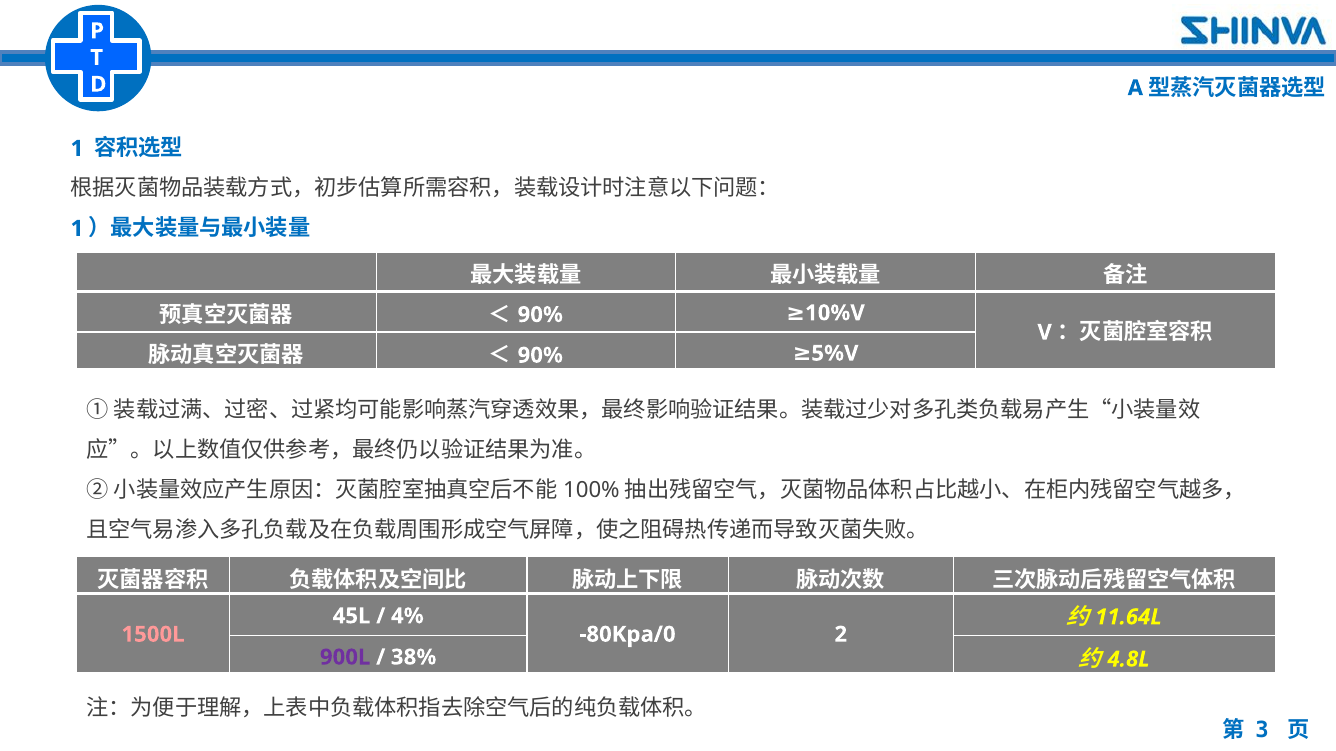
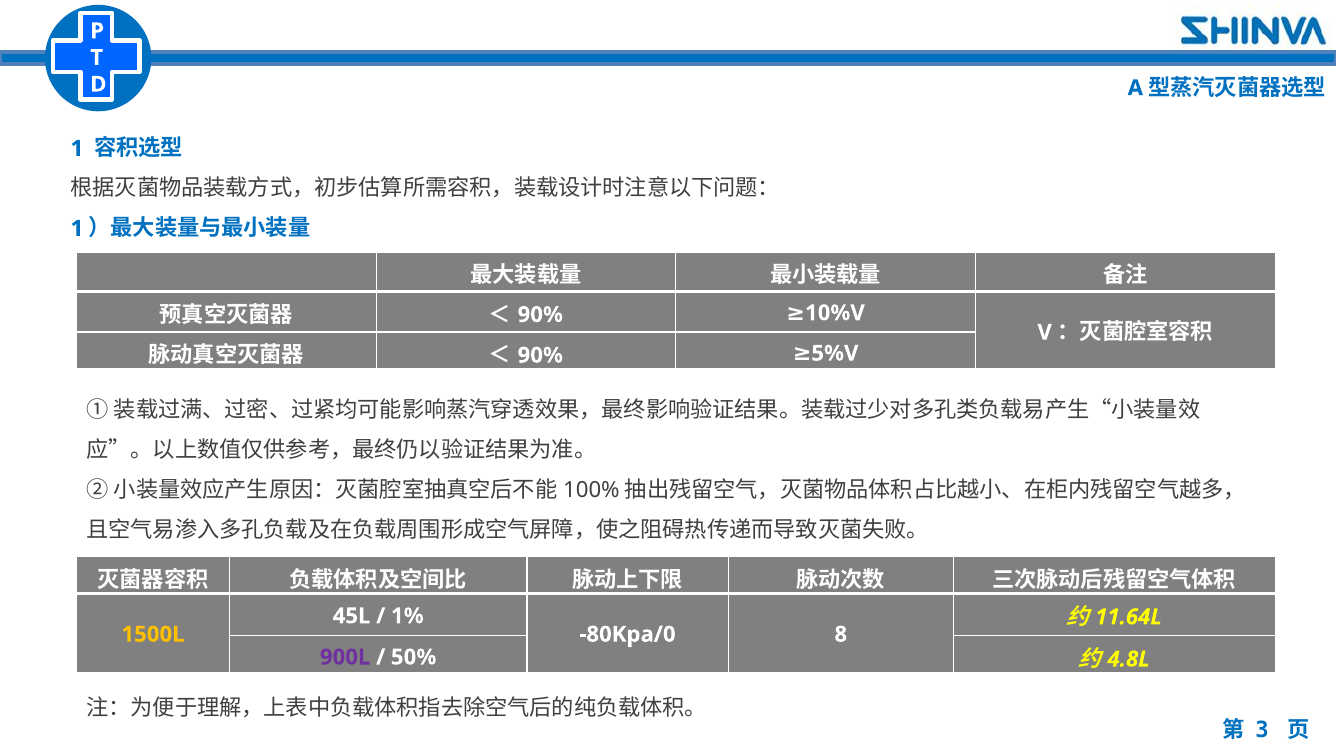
4%: 4% -> 1%
1500L colour: pink -> yellow
2: 2 -> 8
38%: 38% -> 50%
